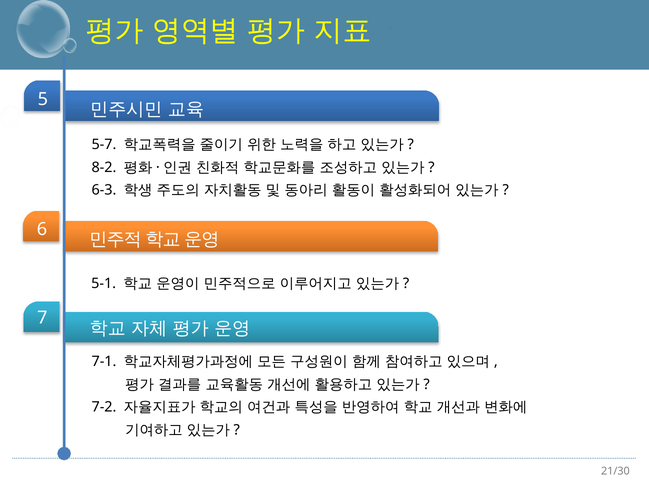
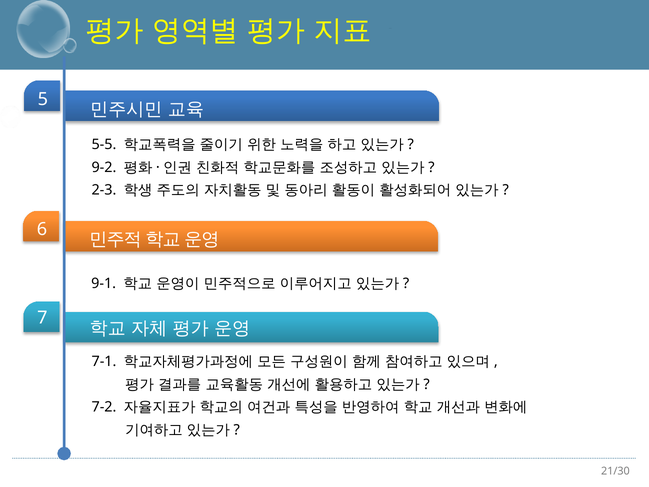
5-7: 5-7 -> 5-5
8-2: 8-2 -> 9-2
6-3: 6-3 -> 2-3
5-1: 5-1 -> 9-1
